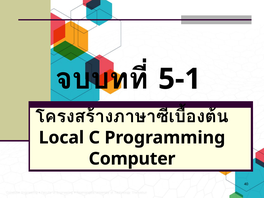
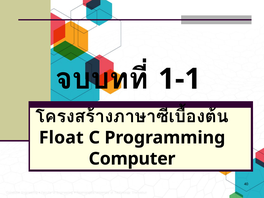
5-1: 5-1 -> 1-1
Local: Local -> Float
